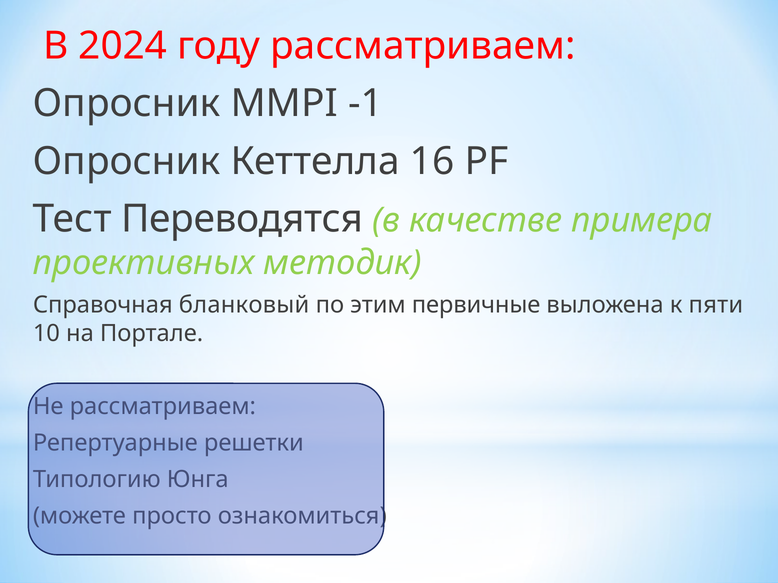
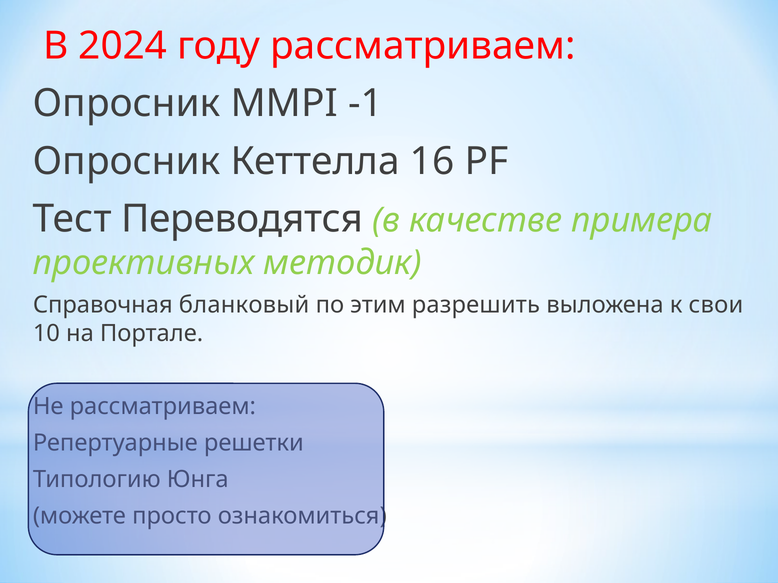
первичные: первичные -> разрешить
пяти: пяти -> свои
